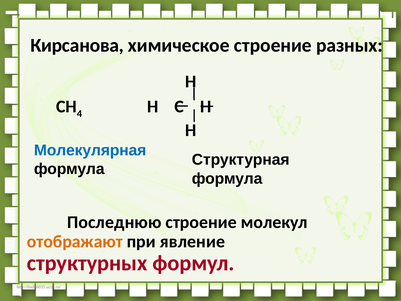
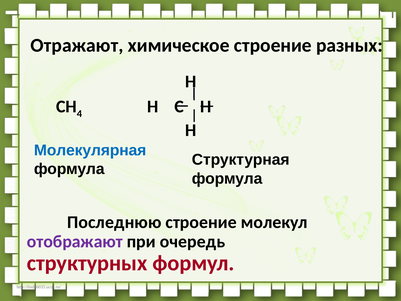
Кирсанова: Кирсанова -> Отражают
отображают colour: orange -> purple
явление: явление -> очередь
